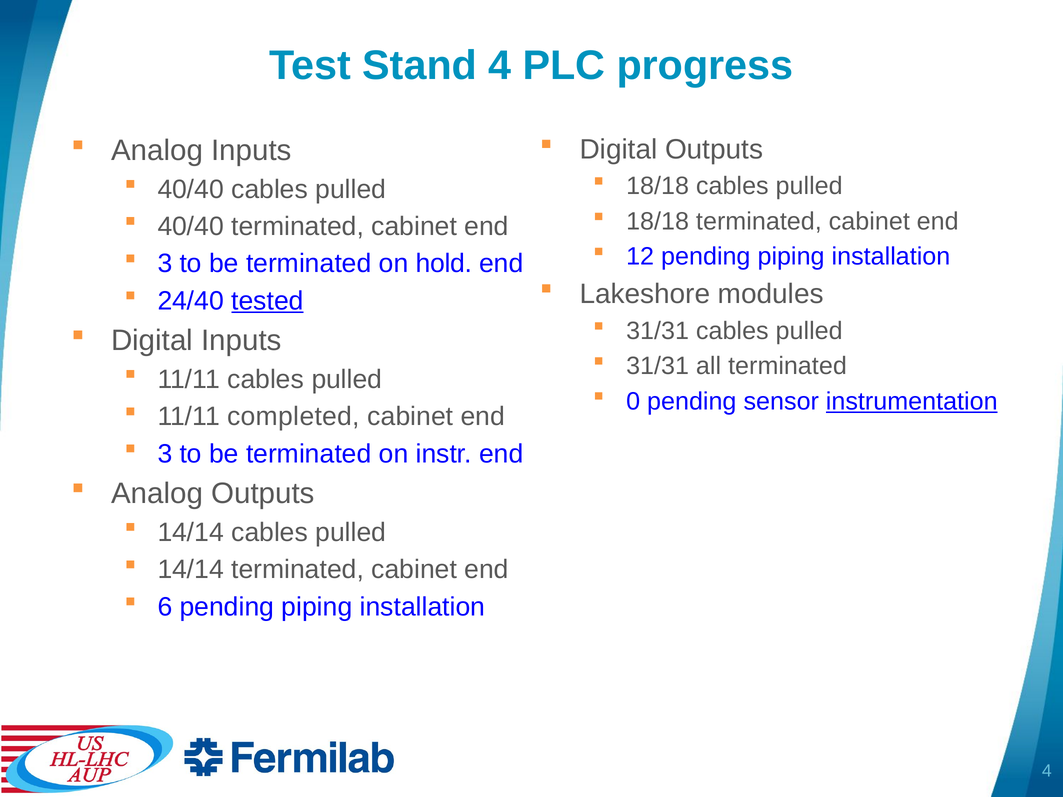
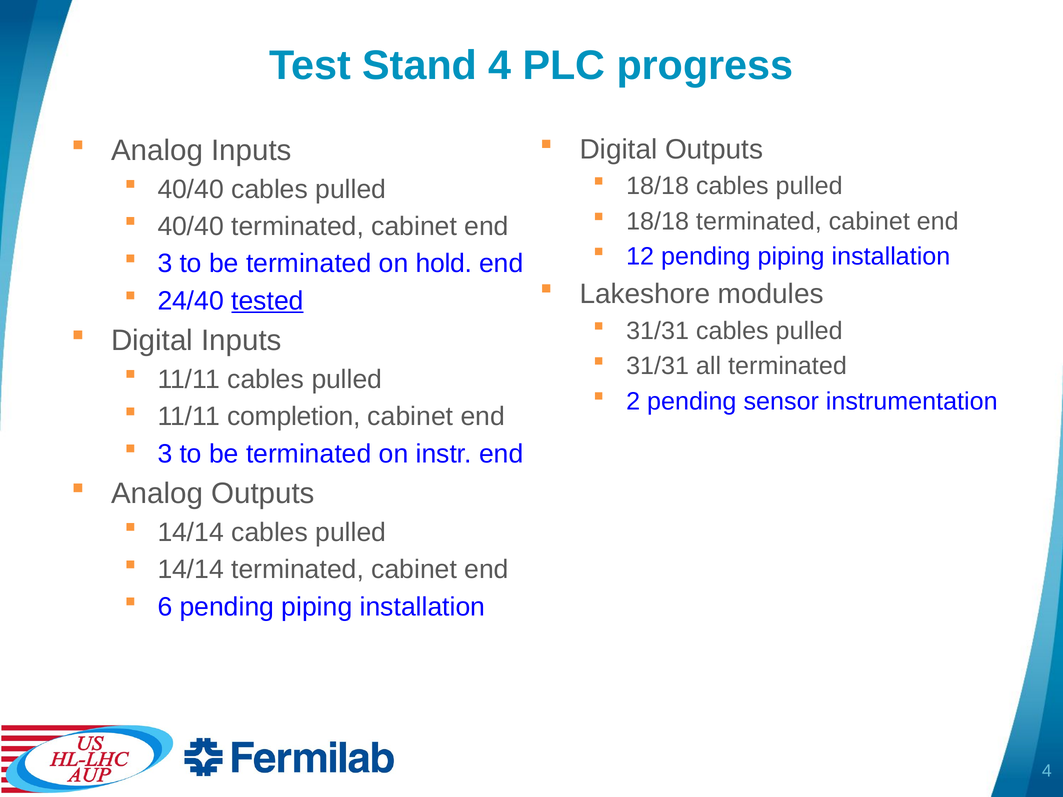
0: 0 -> 2
instrumentation underline: present -> none
completed: completed -> completion
